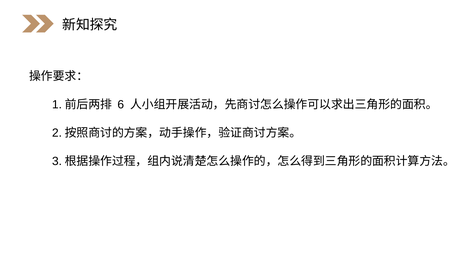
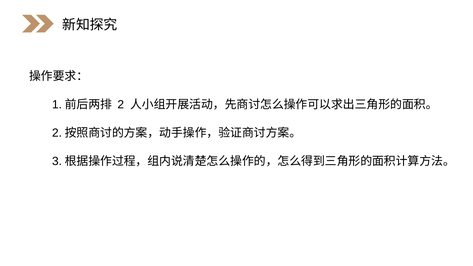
6: 6 -> 2
